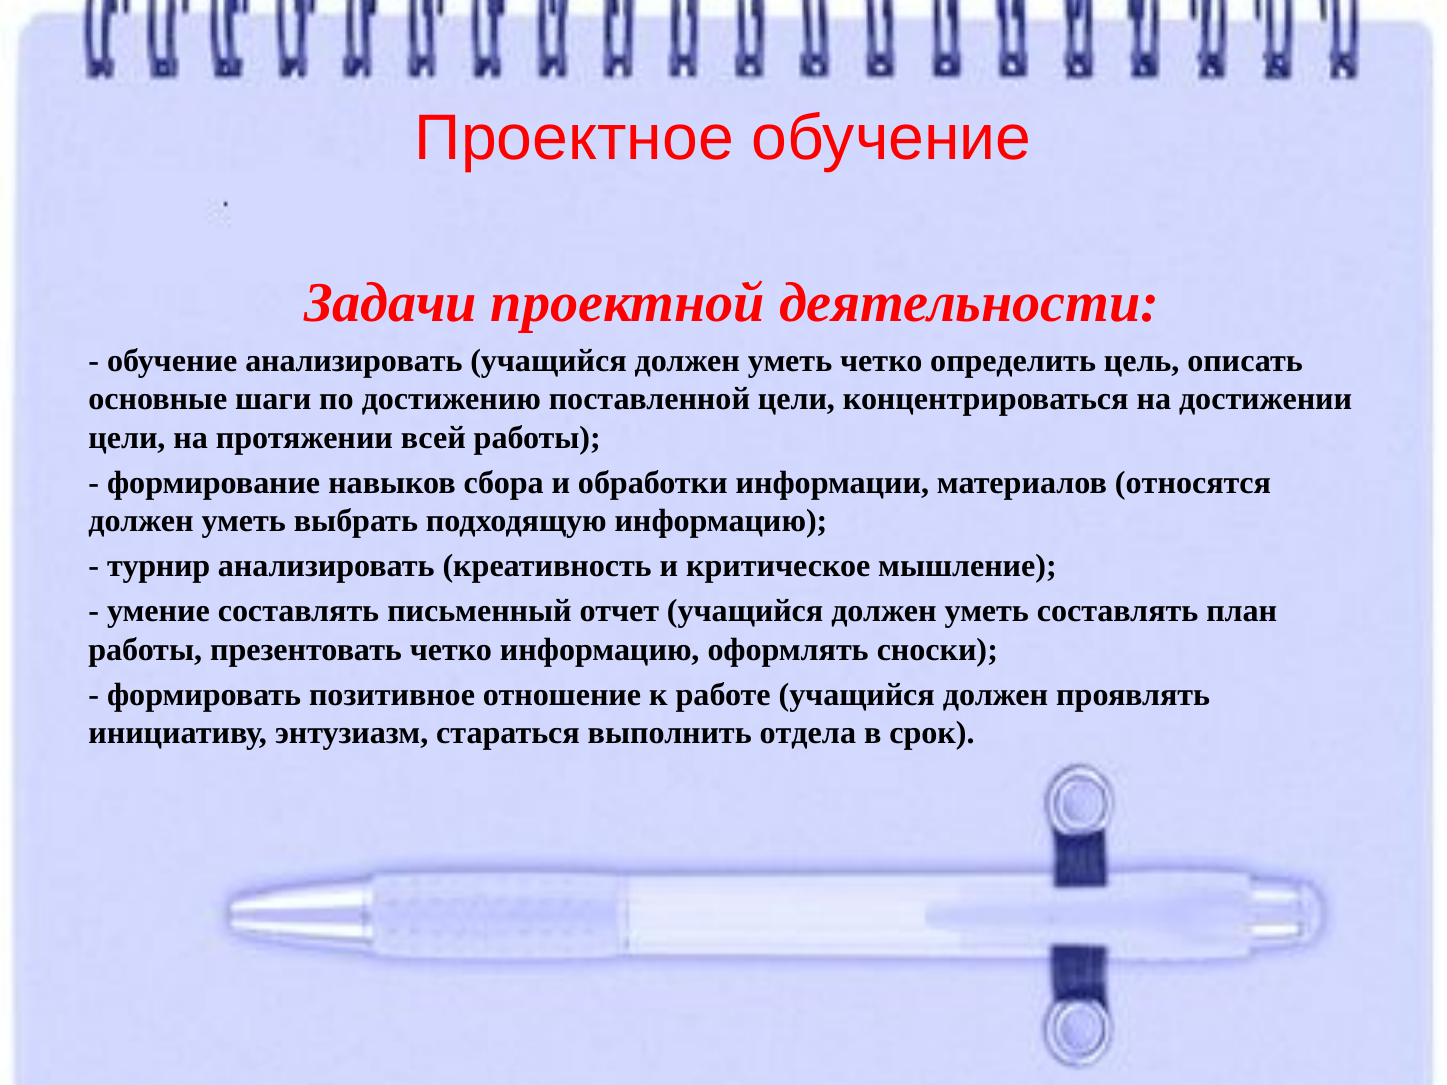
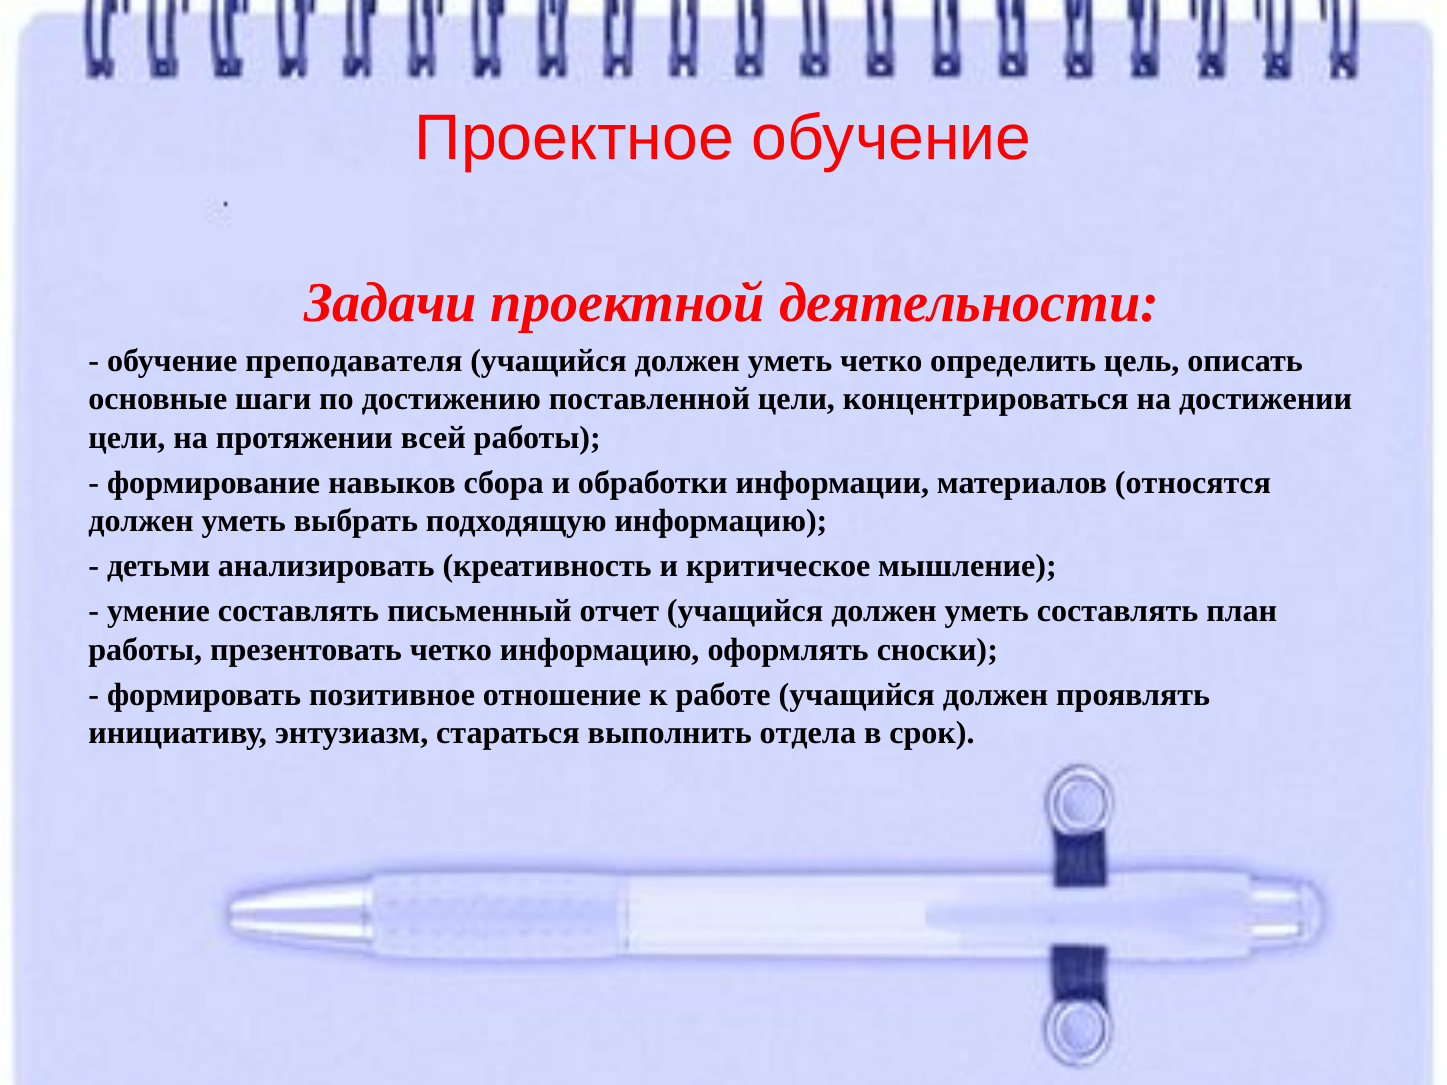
обучение анализировать: анализировать -> преподавателя
турнир: турнир -> детьми
